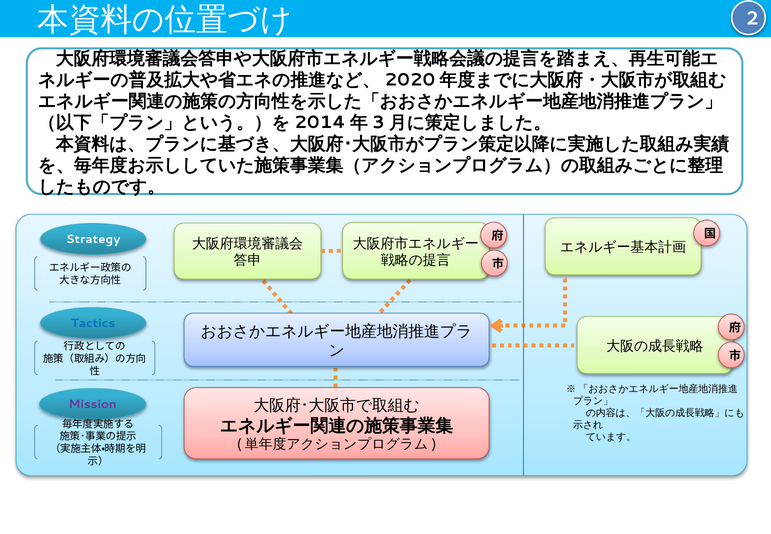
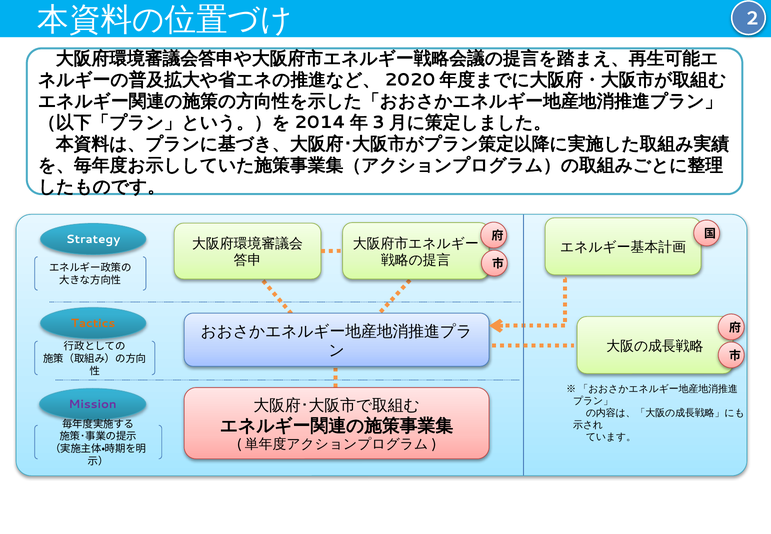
Tactics colour: blue -> orange
